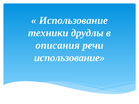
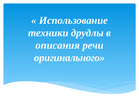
использование at (70, 58): использование -> оригинального
